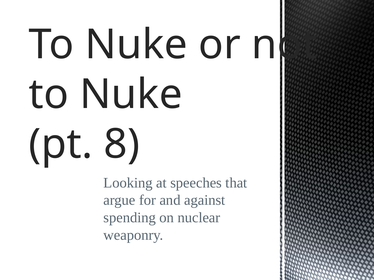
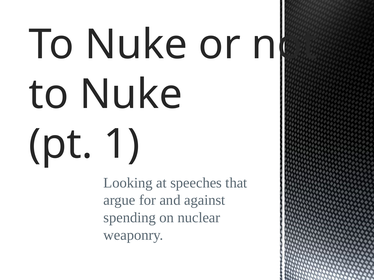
8: 8 -> 1
